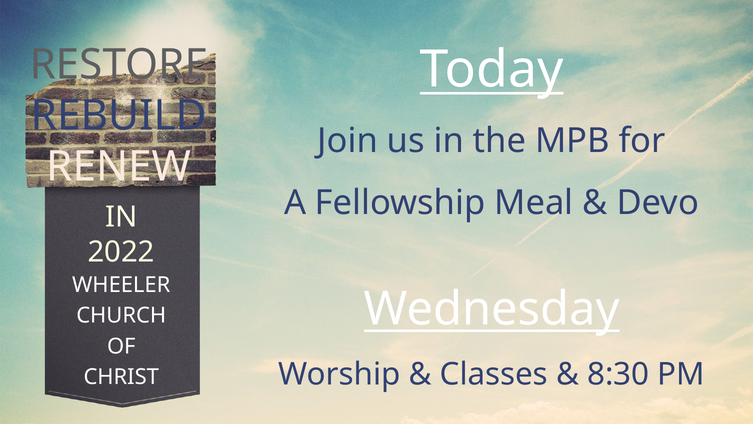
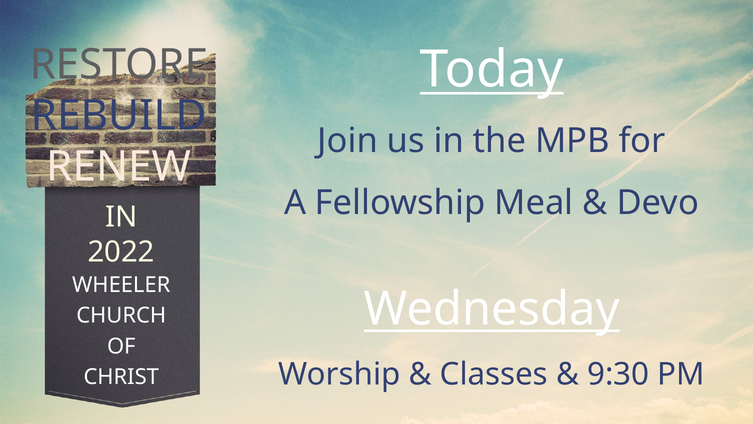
8:30: 8:30 -> 9:30
